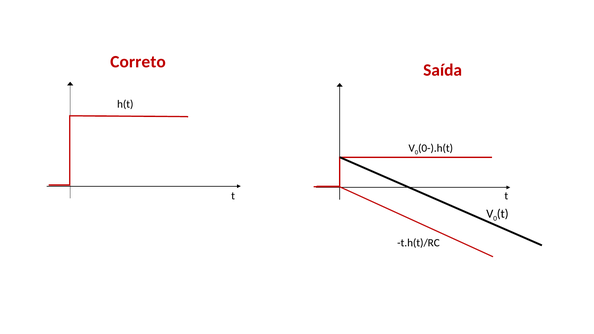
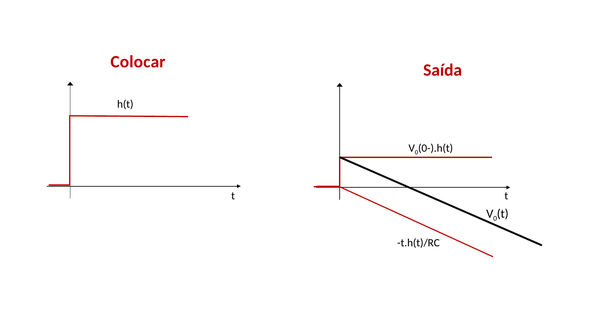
Correto: Correto -> Colocar
